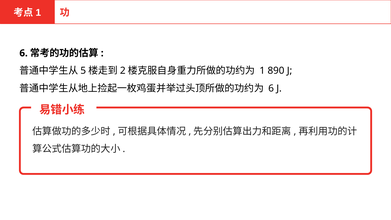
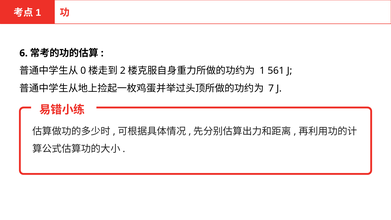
5: 5 -> 0
890: 890 -> 561
6 at (271, 88): 6 -> 7
